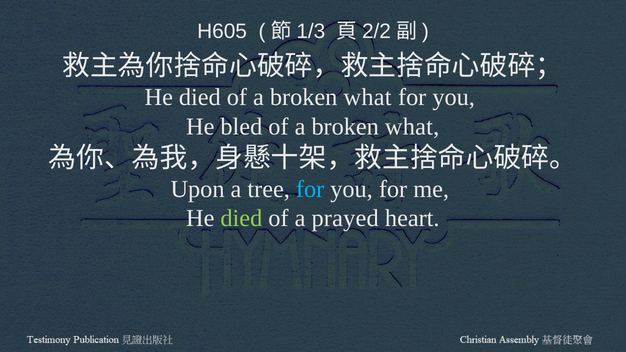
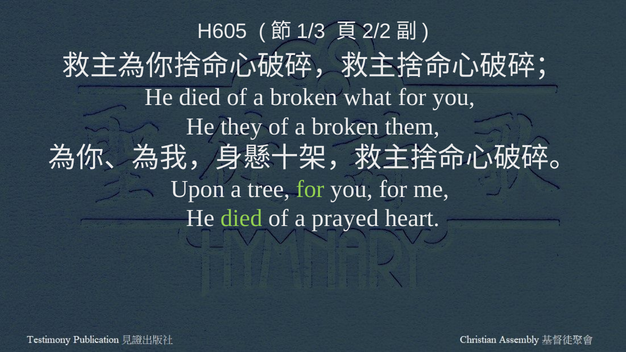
bled: bled -> they
what at (412, 127): what -> them
for at (310, 189) colour: light blue -> light green
